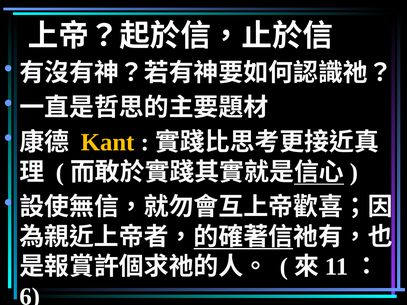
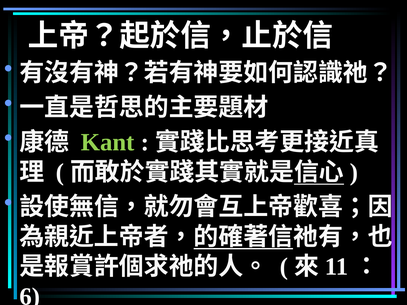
Kant colour: yellow -> light green
